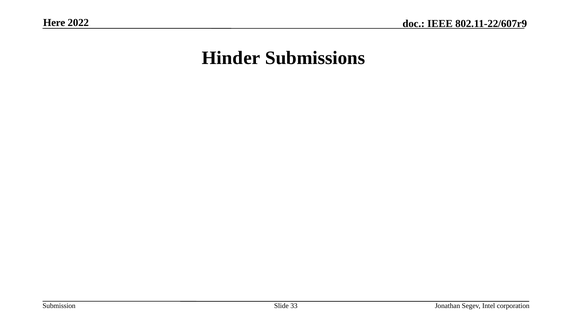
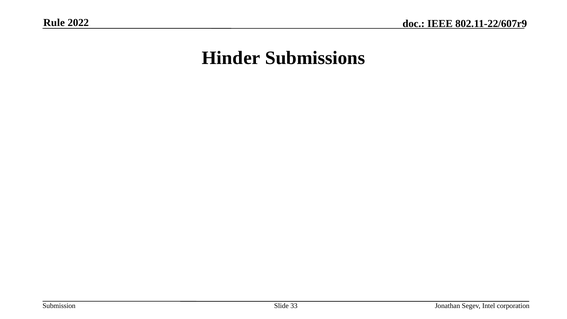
Here: Here -> Rule
